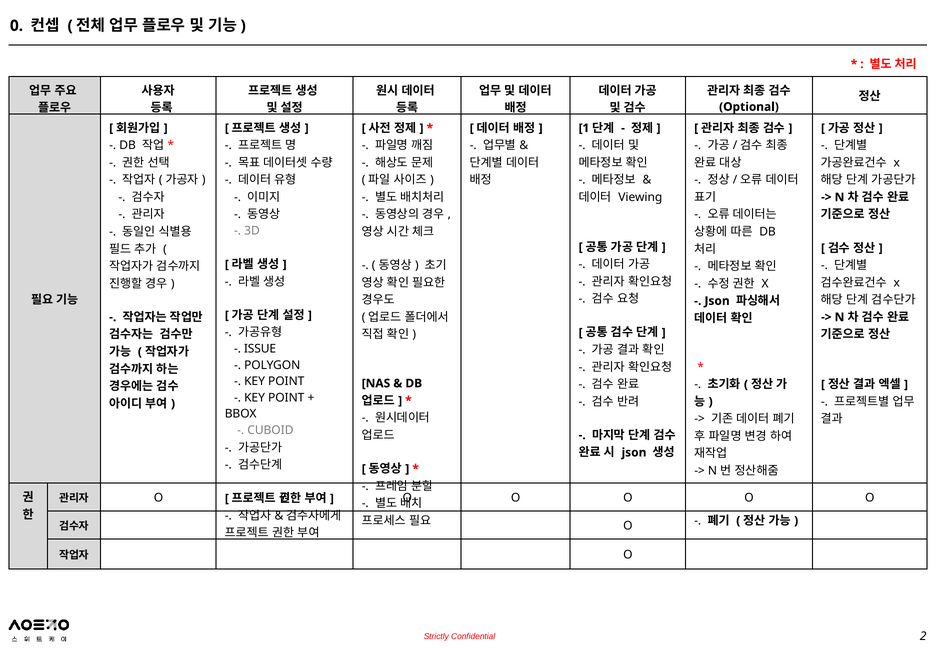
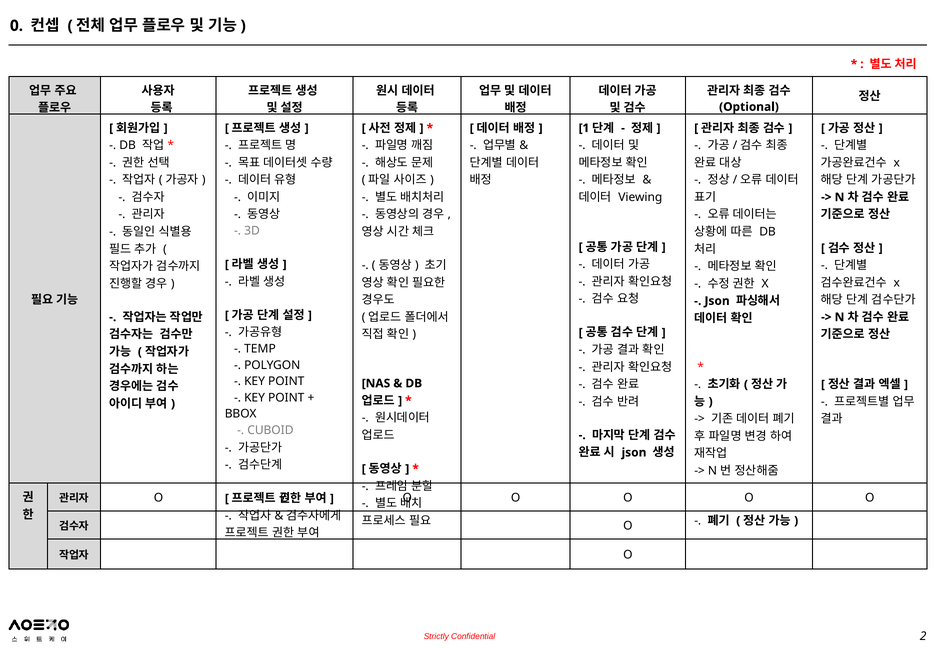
ISSUE: ISSUE -> TEMP
